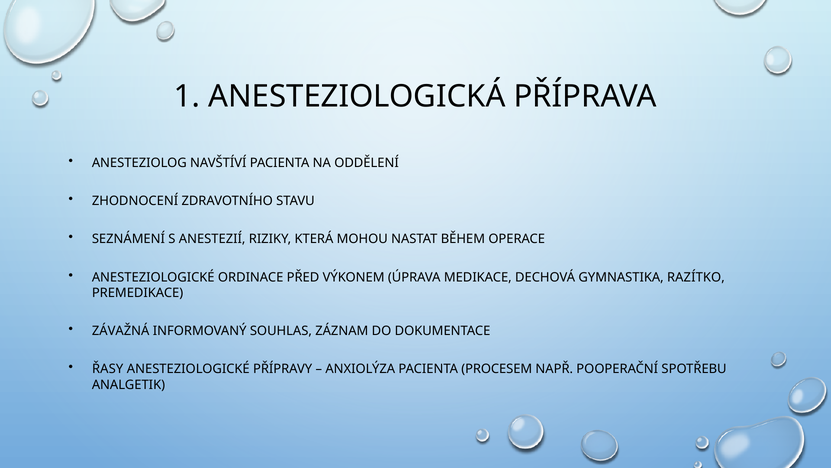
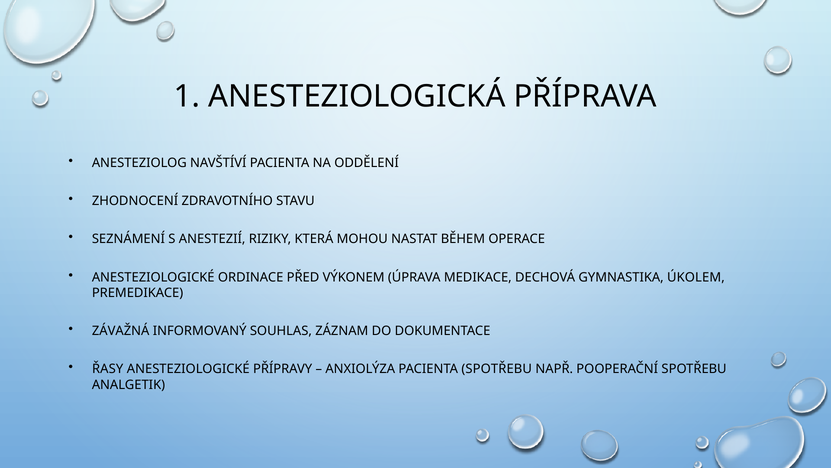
RAZÍTKO: RAZÍTKO -> ÚKOLEM
PACIENTA PROCESEM: PROCESEM -> SPOTŘEBU
